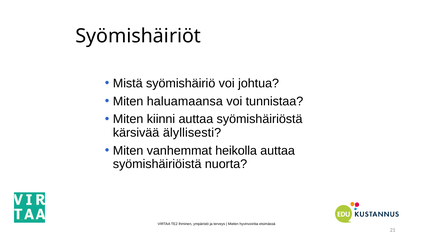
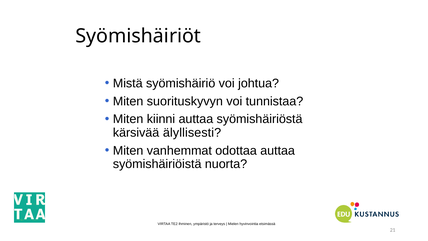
haluamaansa: haluamaansa -> suorituskyvyn
heikolla: heikolla -> odottaa
